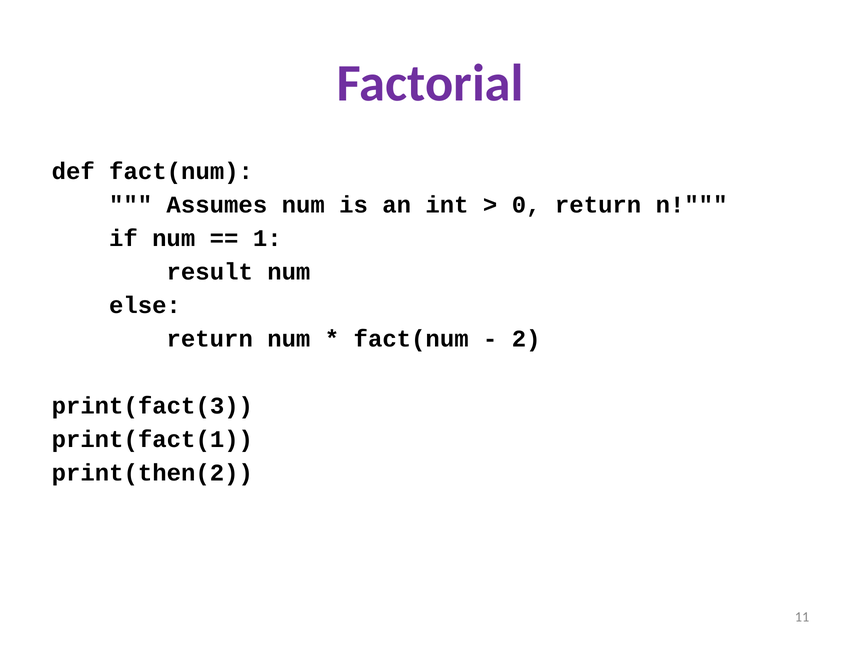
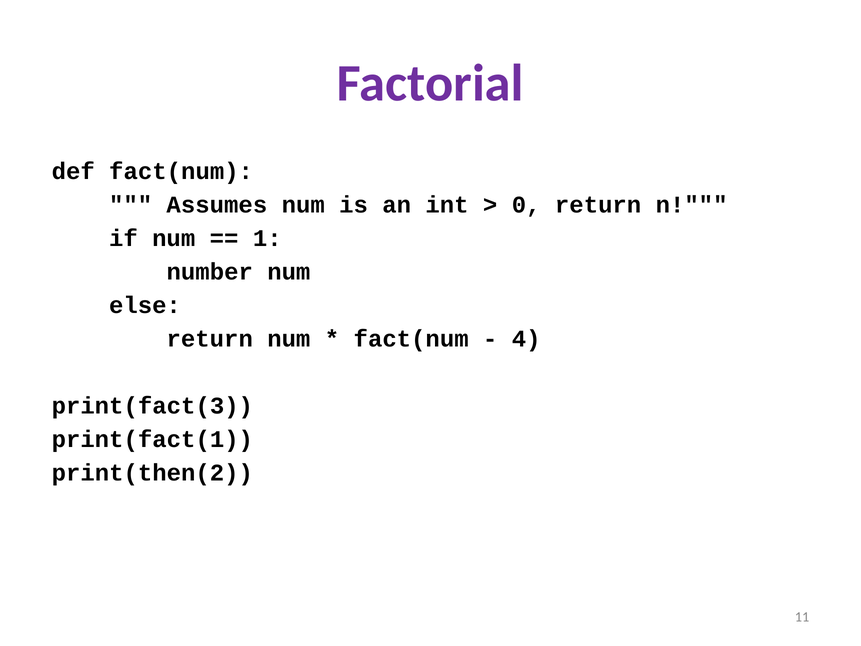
result: result -> number
2: 2 -> 4
